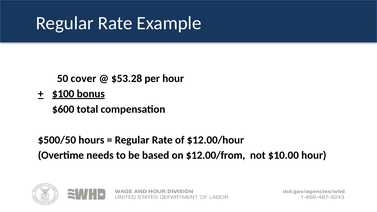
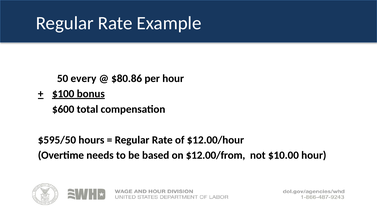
cover: cover -> every
$53.28: $53.28 -> $80.86
$500/50: $500/50 -> $595/50
